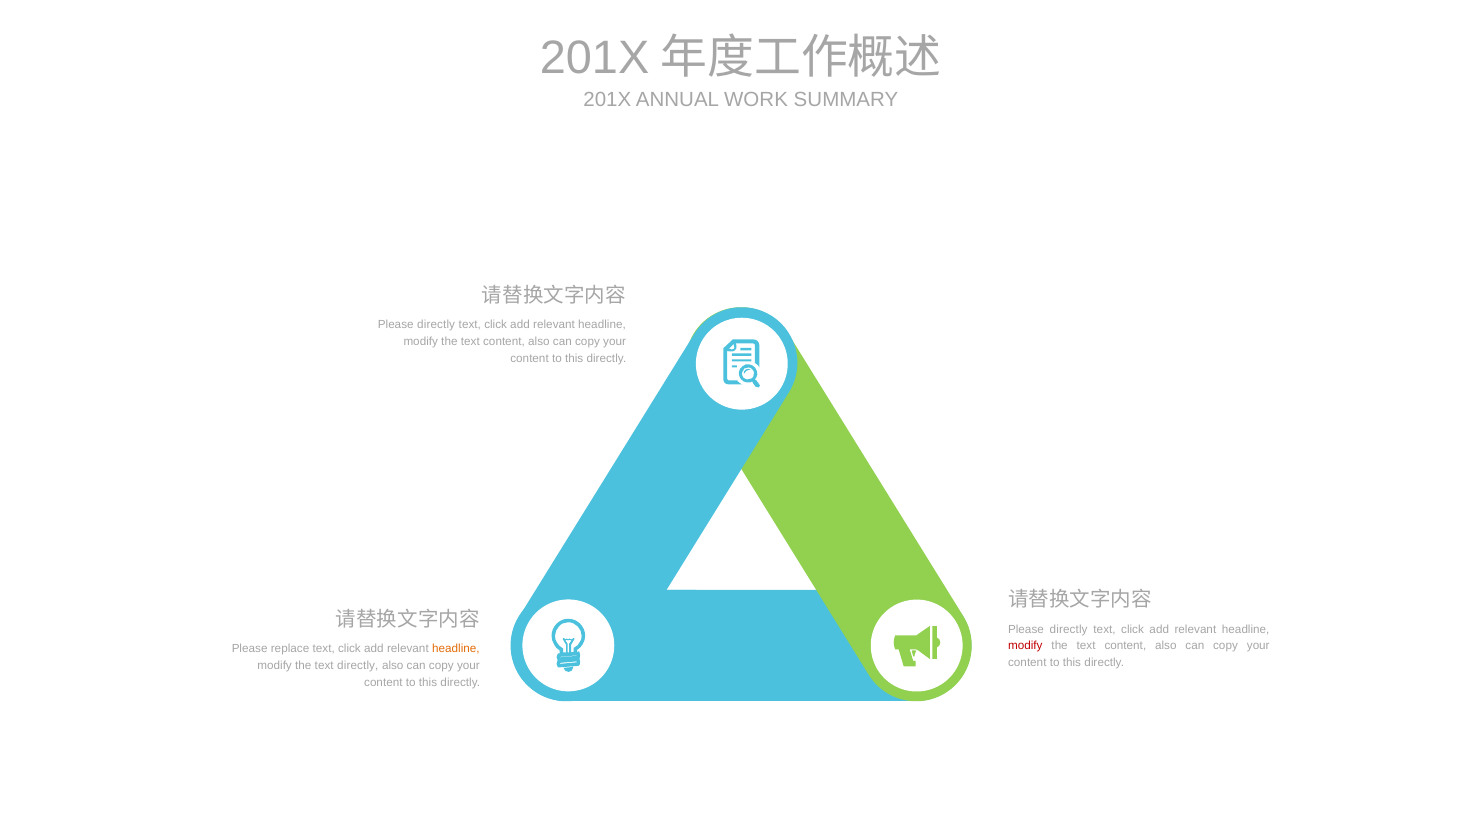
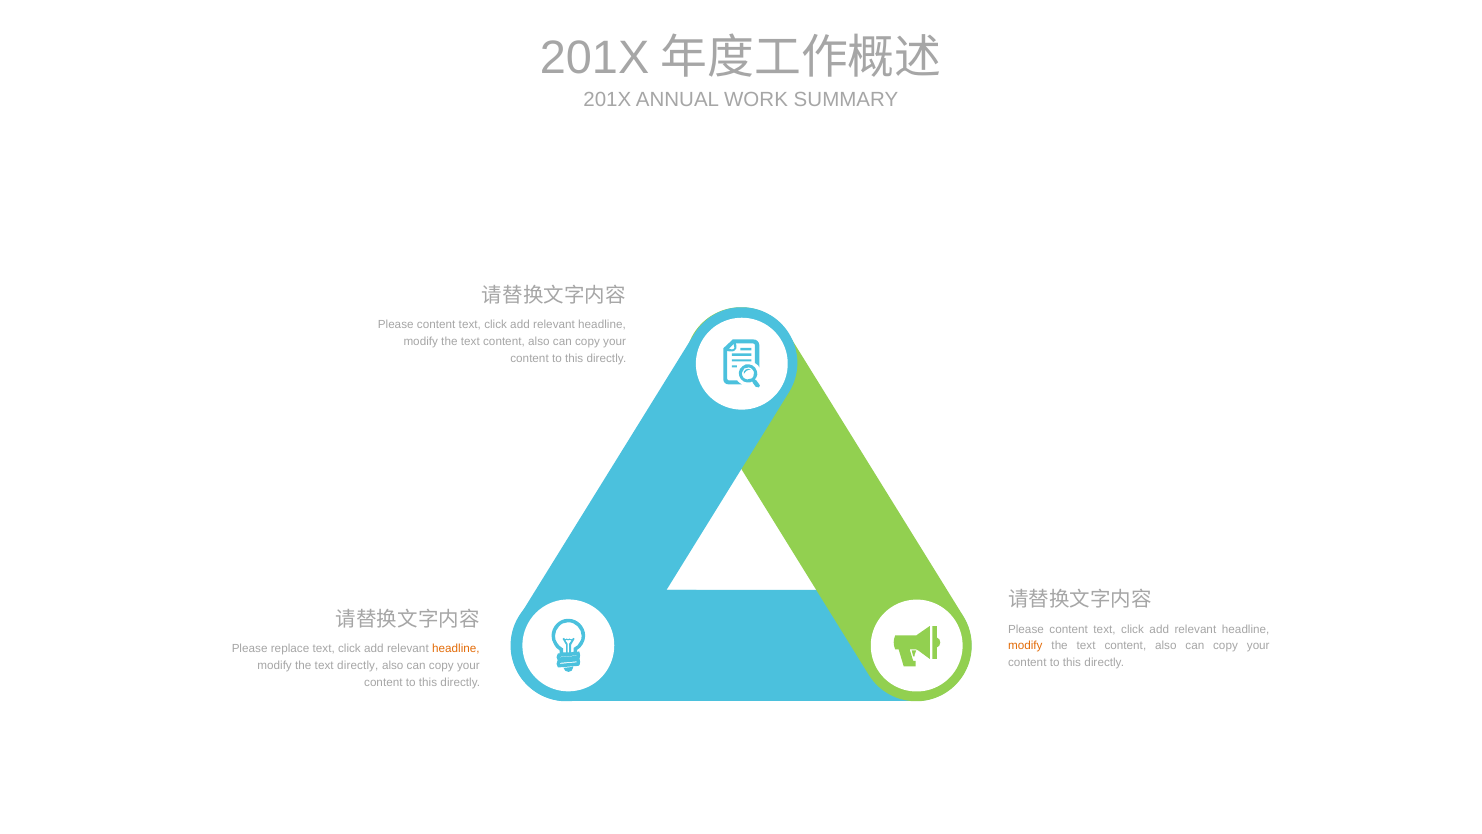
directly at (436, 324): directly -> content
directly at (1069, 629): directly -> content
modify at (1025, 646) colour: red -> orange
